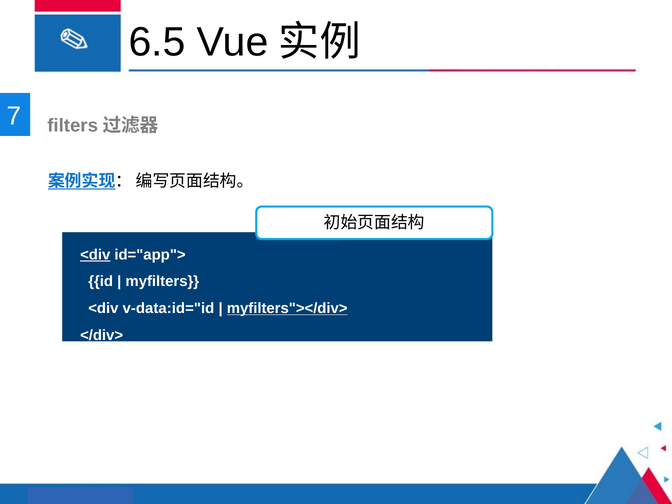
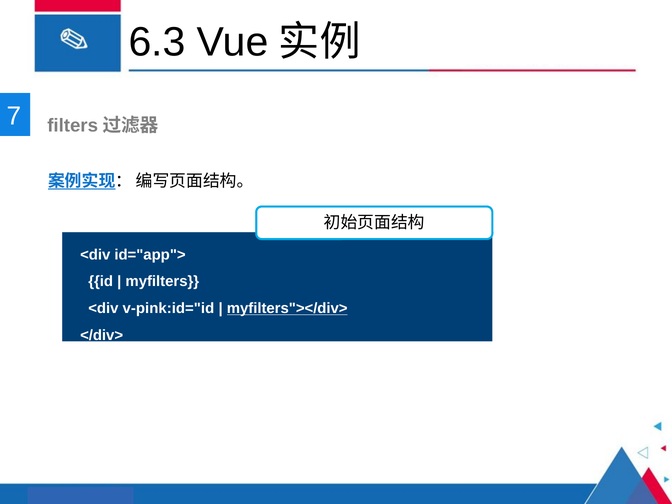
6.5: 6.5 -> 6.3
<div at (95, 255) underline: present -> none
v-data:id="id: v-data:id="id -> v-pink:id="id
